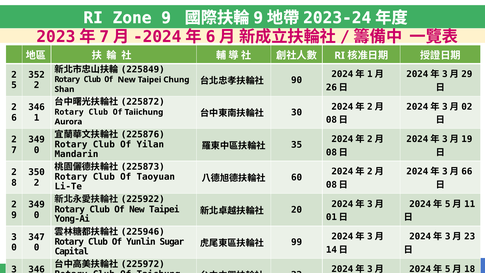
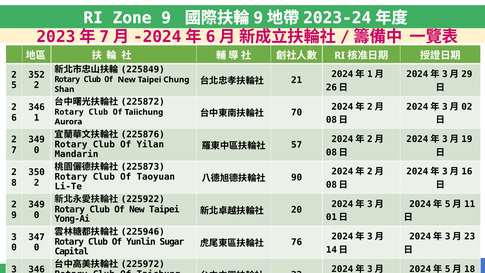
90 at (297, 80): 90 -> 21
30: 30 -> 70
35: 35 -> 57
66: 66 -> 16
60: 60 -> 90
99: 99 -> 76
